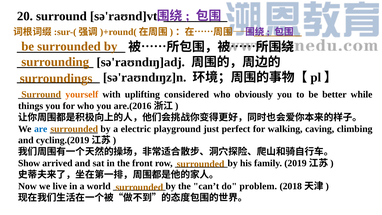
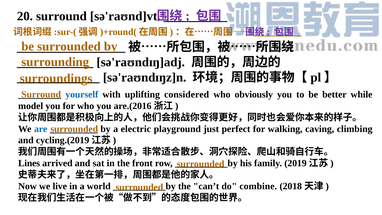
yourself colour: orange -> blue
things: things -> model
Show: Show -> Lines
problem: problem -> combine
